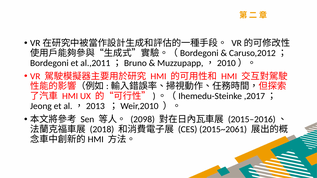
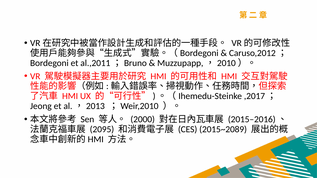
2098: 2098 -> 2000
2018: 2018 -> 2095
2015~2061: 2015~2061 -> 2015~2089
